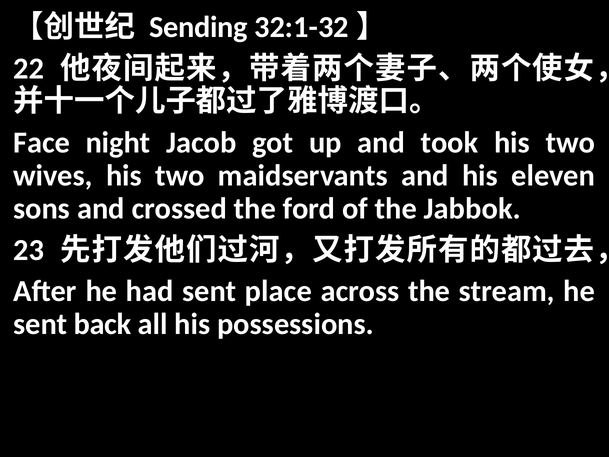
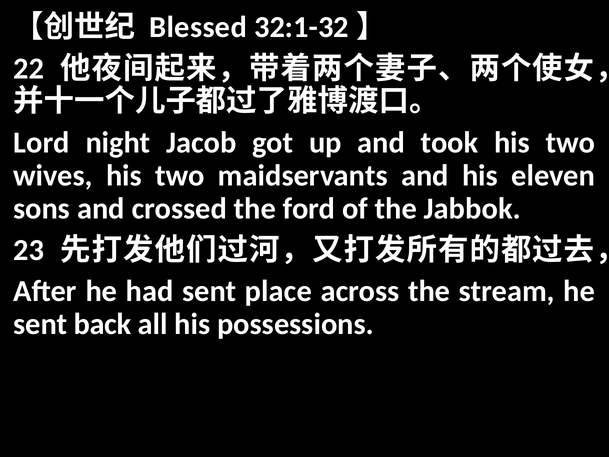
Sending: Sending -> Blessed
Face: Face -> Lord
